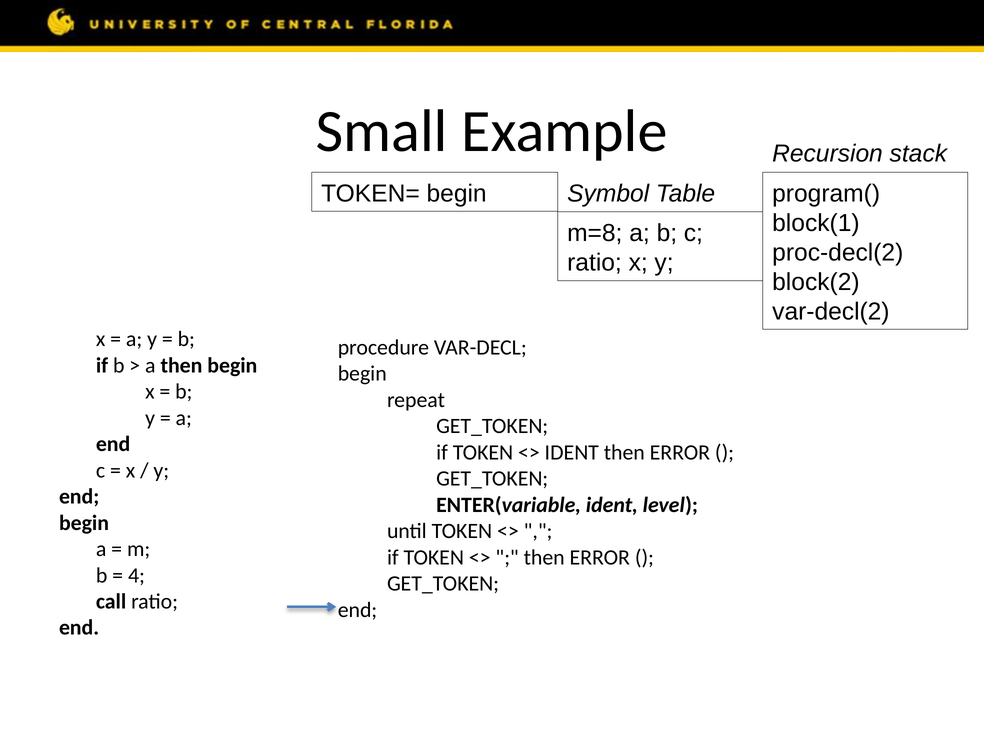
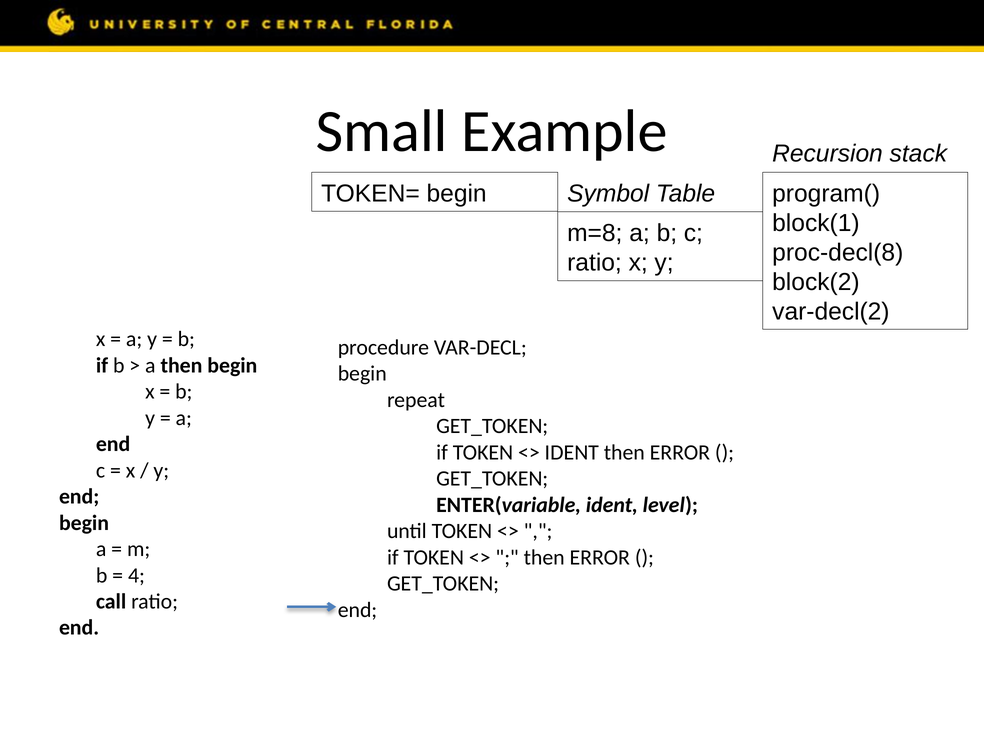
proc-decl(2: proc-decl(2 -> proc-decl(8
